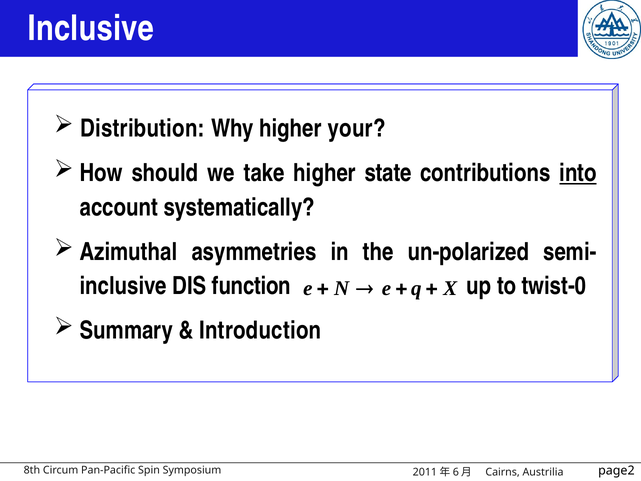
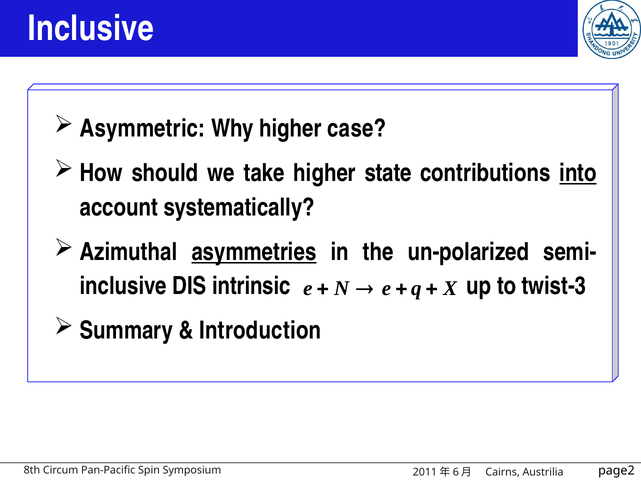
Distribution: Distribution -> Asymmetric
your: your -> case
asymmetries underline: none -> present
function: function -> intrinsic
twist-0: twist-0 -> twist-3
